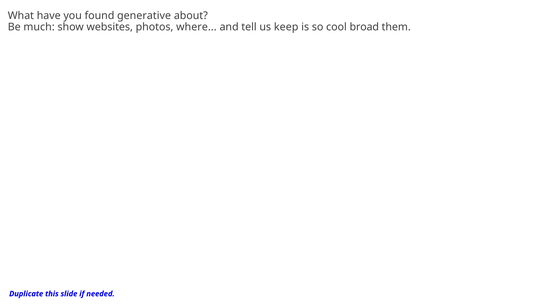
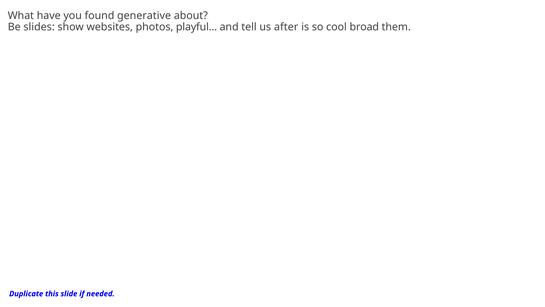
much: much -> slides
where: where -> playful
keep: keep -> after
